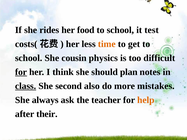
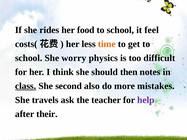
test: test -> feel
cousin: cousin -> worry
for at (21, 72) underline: present -> none
plan: plan -> then
always: always -> travels
help colour: orange -> purple
